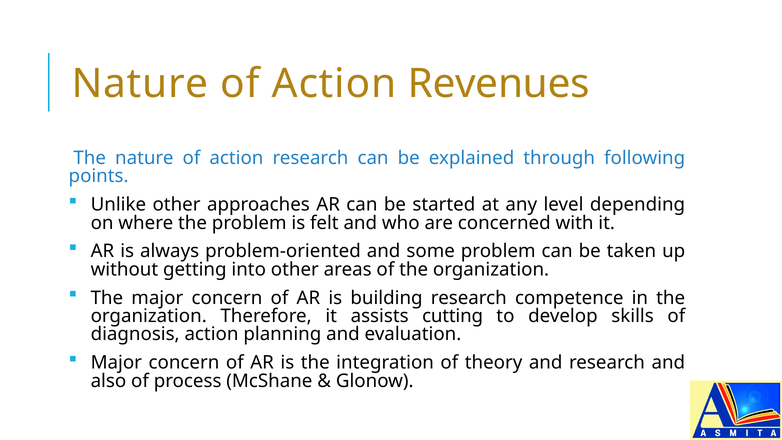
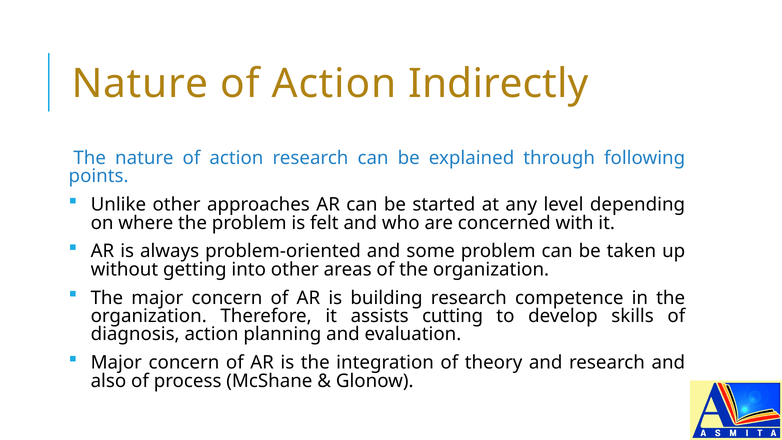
Revenues: Revenues -> Indirectly
